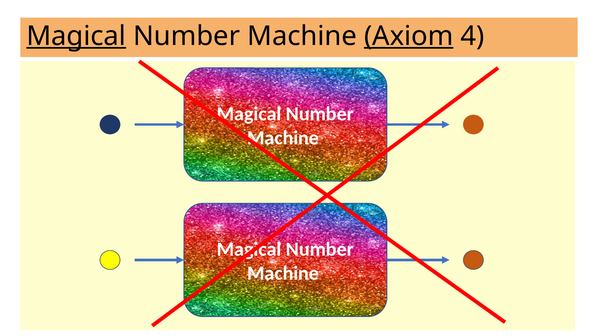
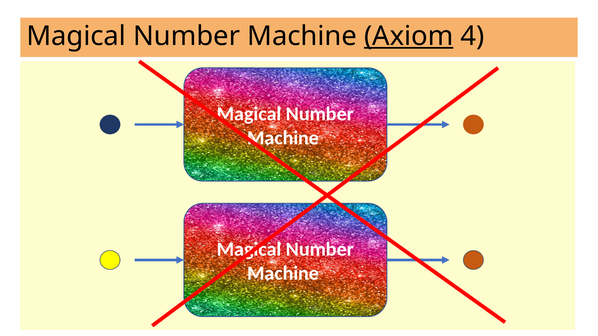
Magical at (76, 36) underline: present -> none
